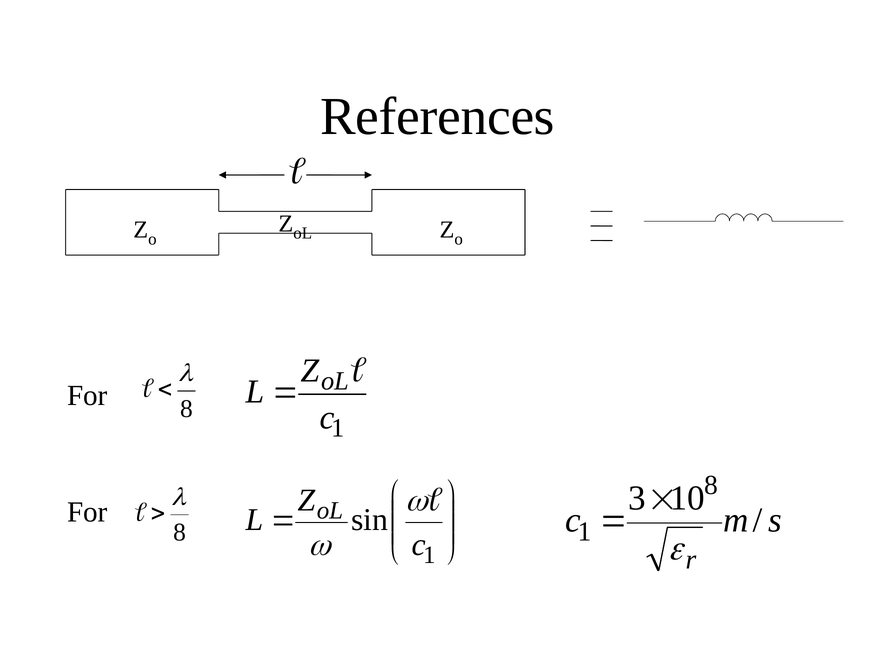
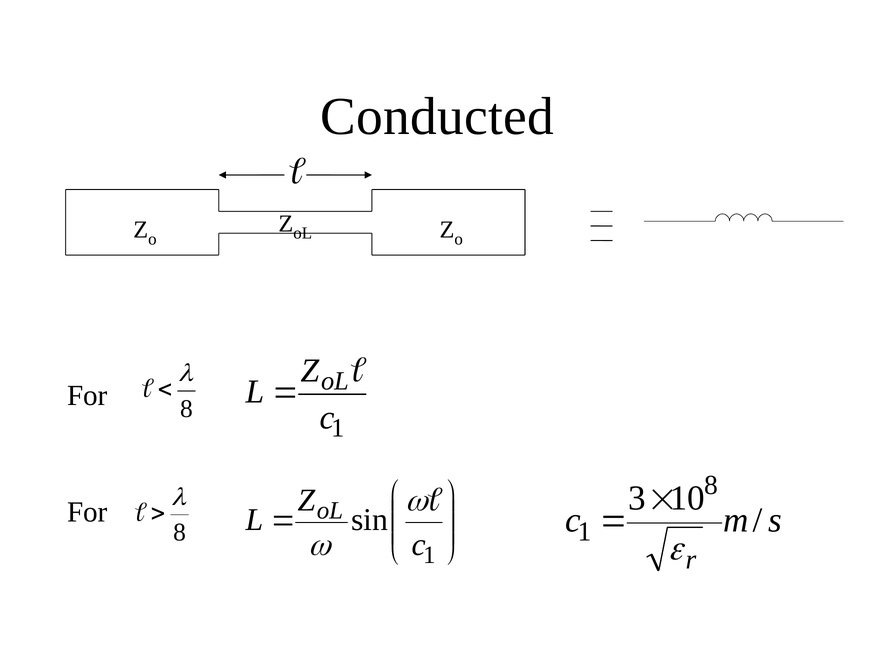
References: References -> Conducted
